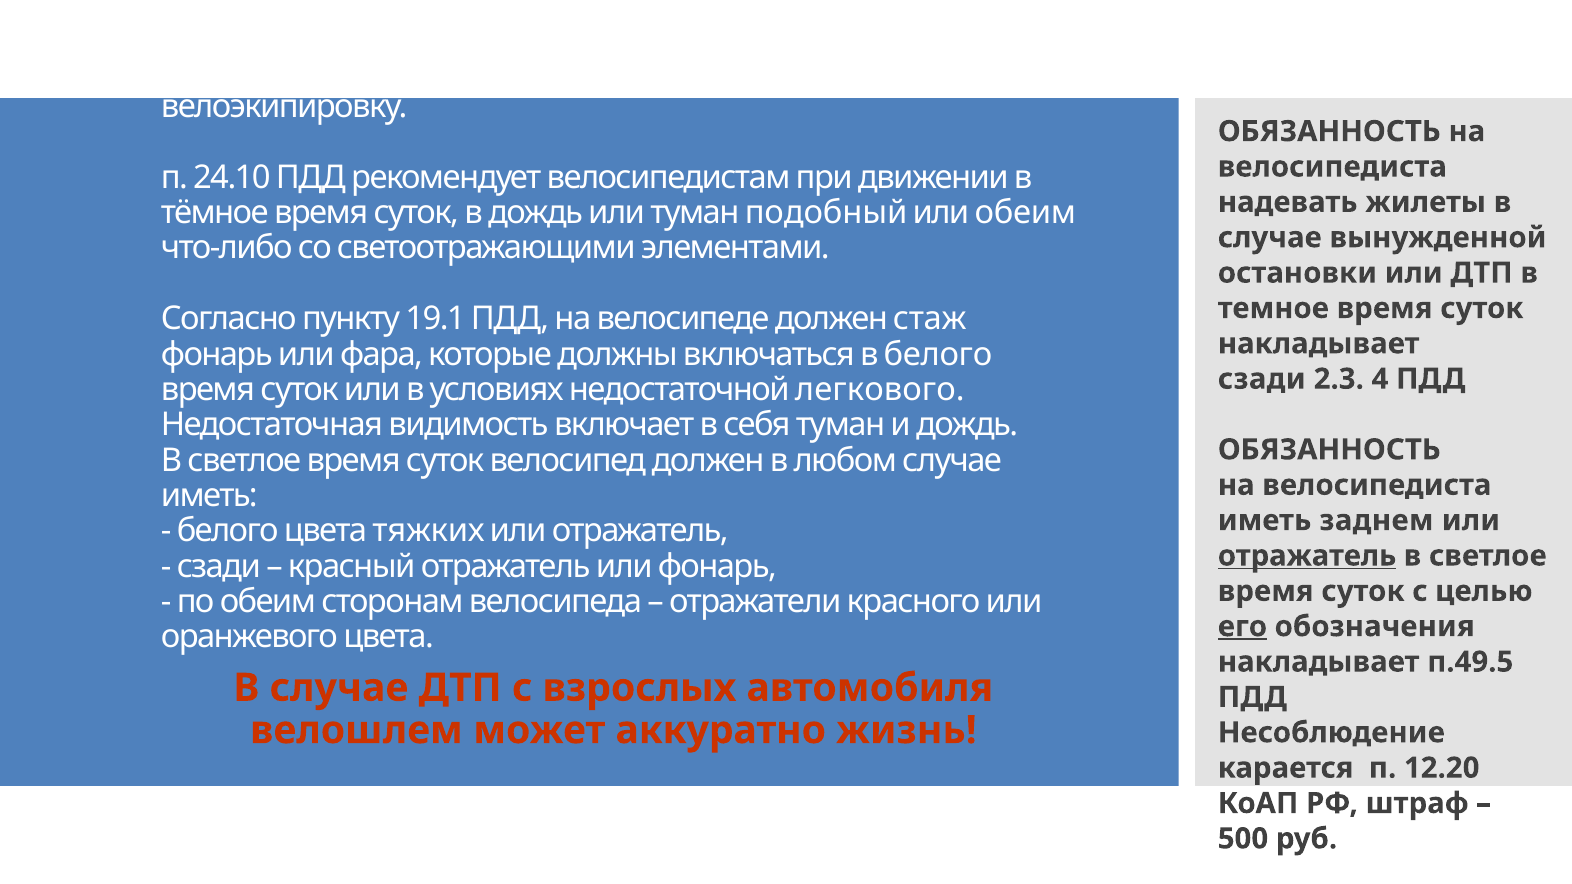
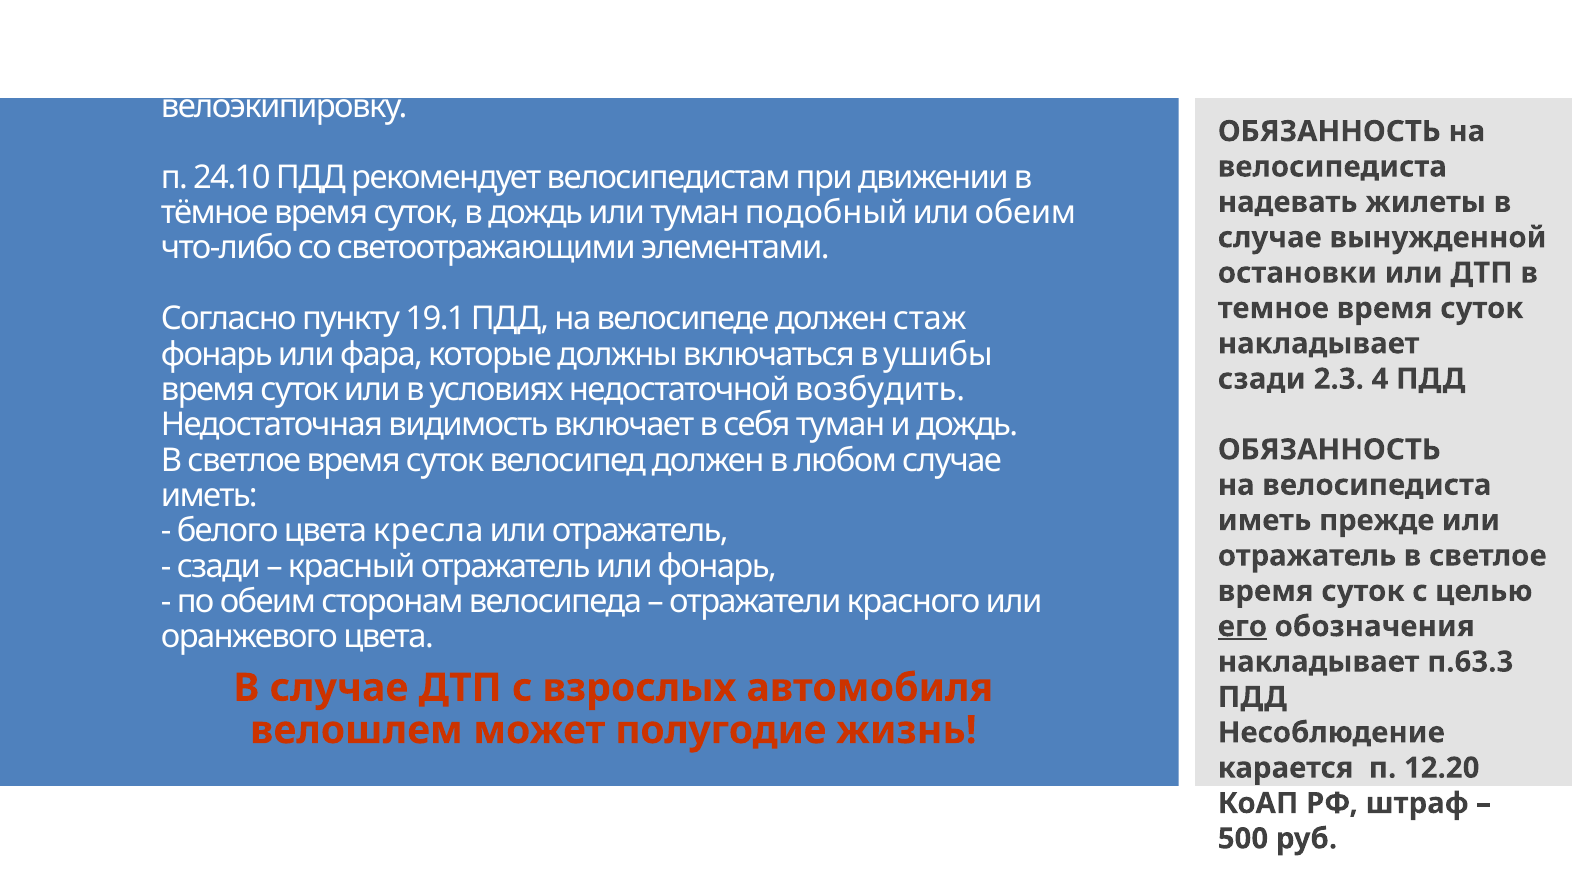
в белого: белого -> ушибы
легкового: легкового -> возбудить
заднем: заднем -> прежде
тяжких: тяжких -> кресла
отражатель at (1307, 556) underline: present -> none
п.49.5: п.49.5 -> п.63.3
аккуратно: аккуратно -> полугодие
